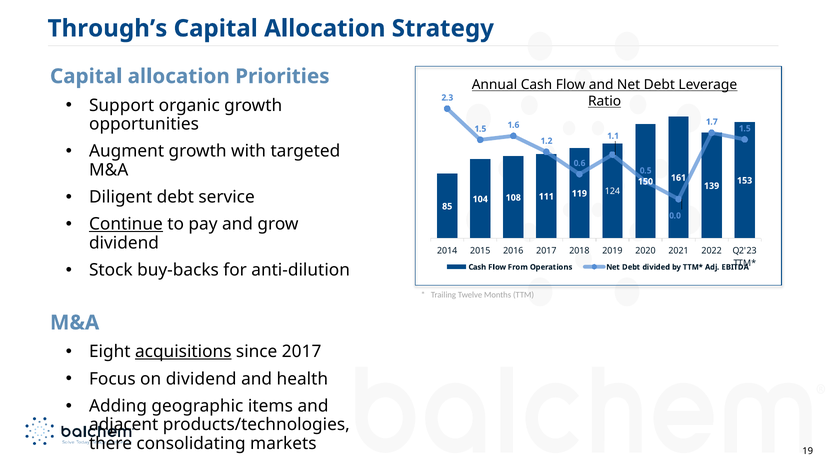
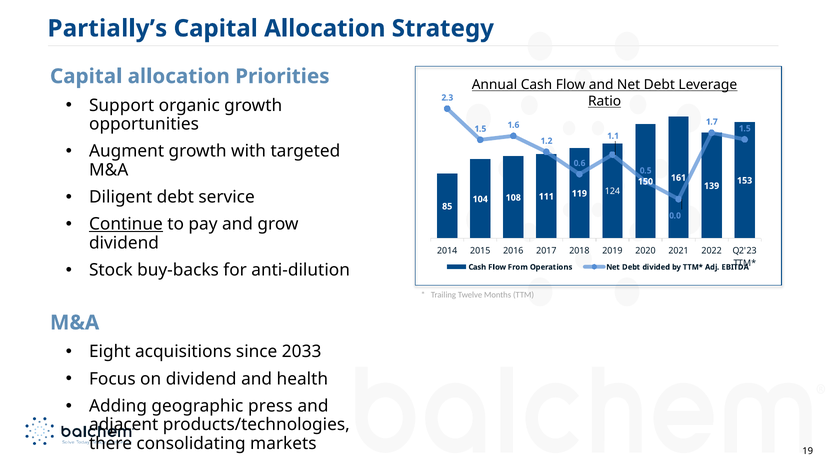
Through’s: Through’s -> Partially’s
acquisitions underline: present -> none
since 2017: 2017 -> 2033
items: items -> press
